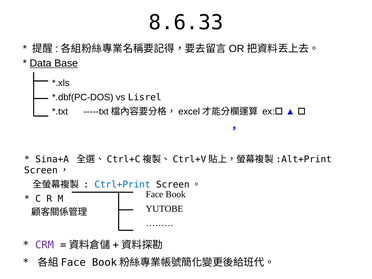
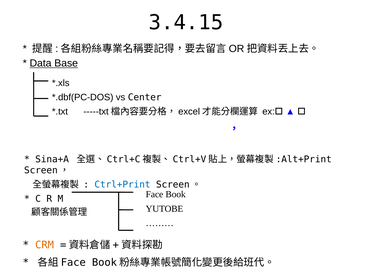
8.6.33: 8.6.33 -> 3.4.15
Lisrel: Lisrel -> Center
CRM colour: purple -> orange
